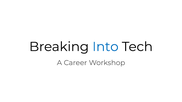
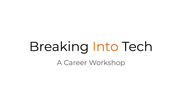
Into colour: blue -> orange
